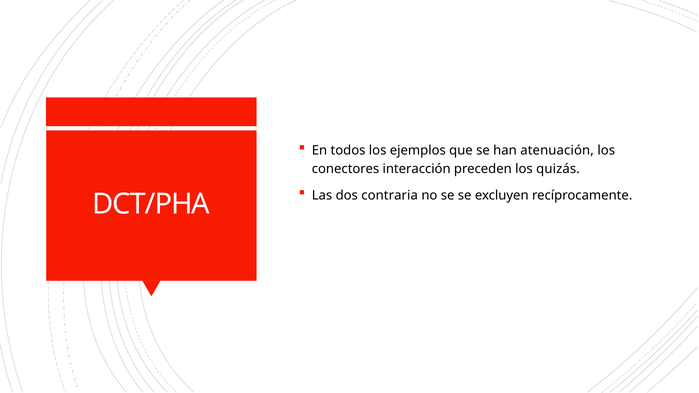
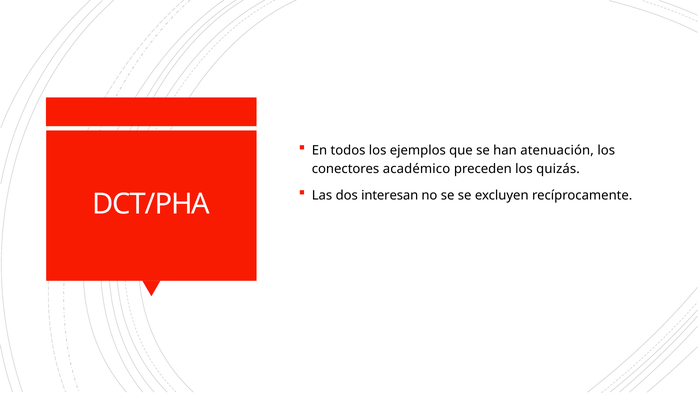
interacción: interacción -> académico
contraria: contraria -> interesan
